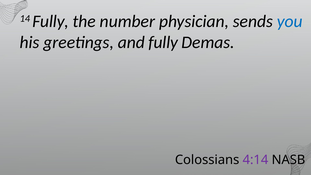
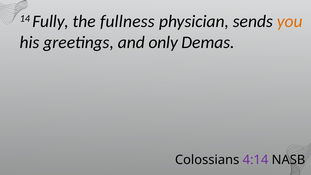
number: number -> fullness
you colour: blue -> orange
and fully: fully -> only
